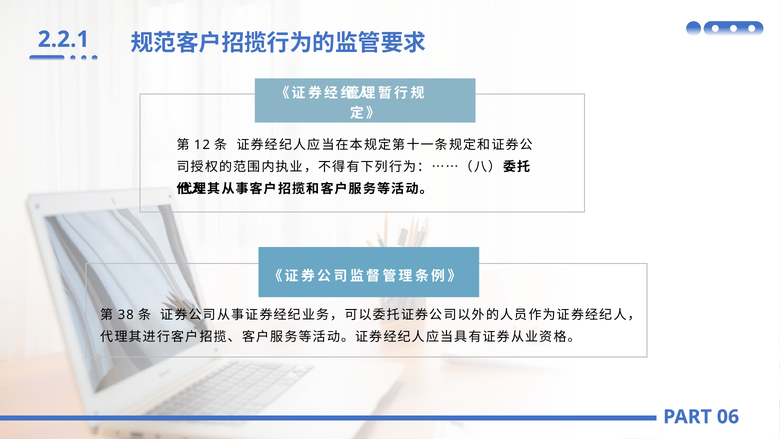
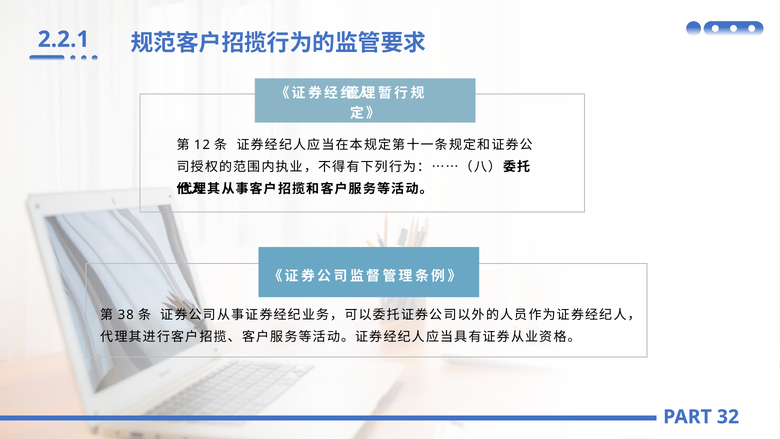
06: 06 -> 32
